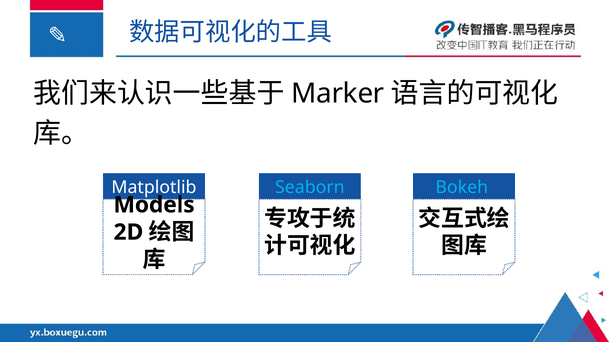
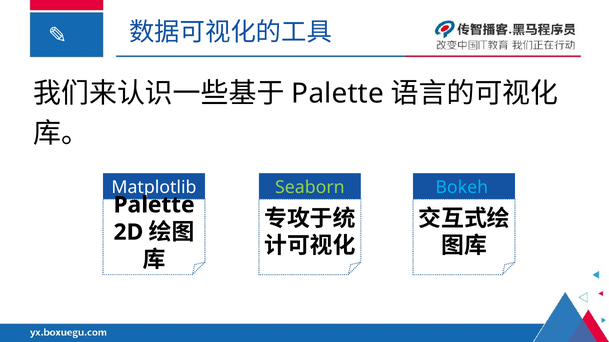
Marker at (338, 94): Marker -> Palette
Seaborn colour: light blue -> light green
Models at (154, 205): Models -> Palette
